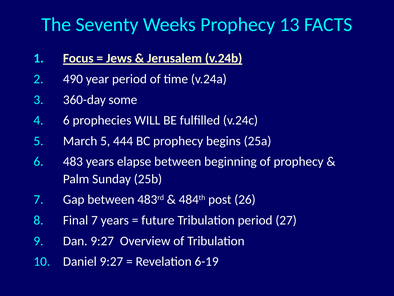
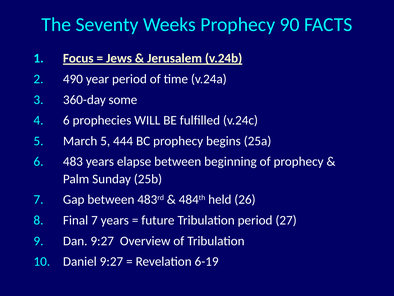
13: 13 -> 90
post: post -> held
